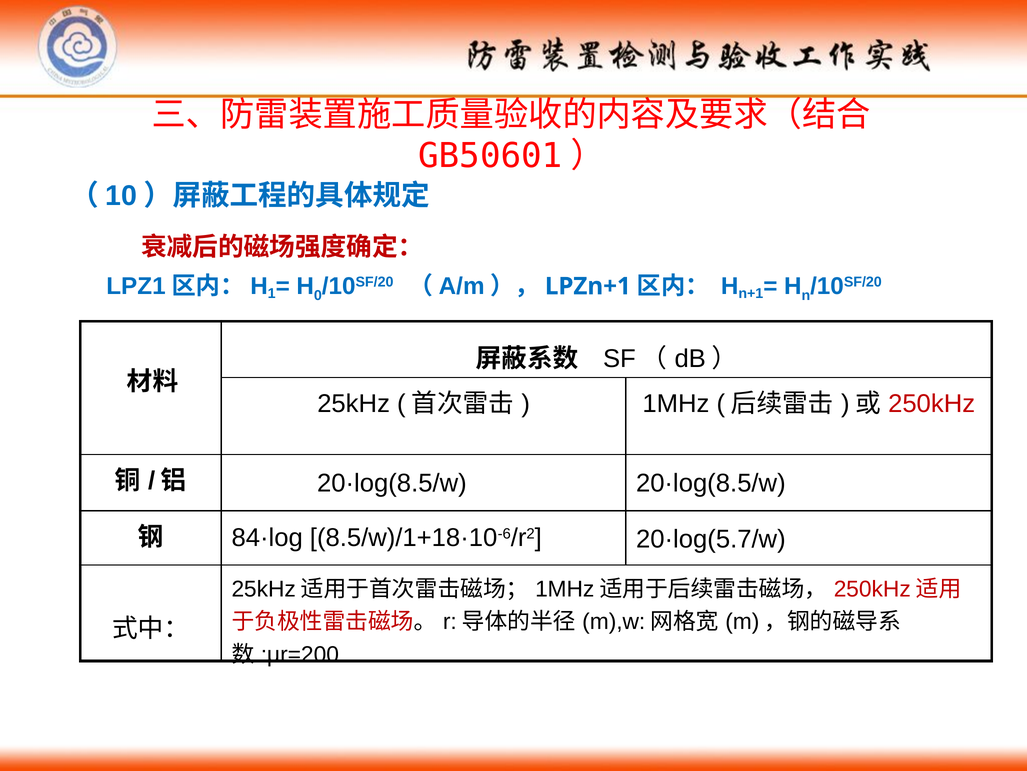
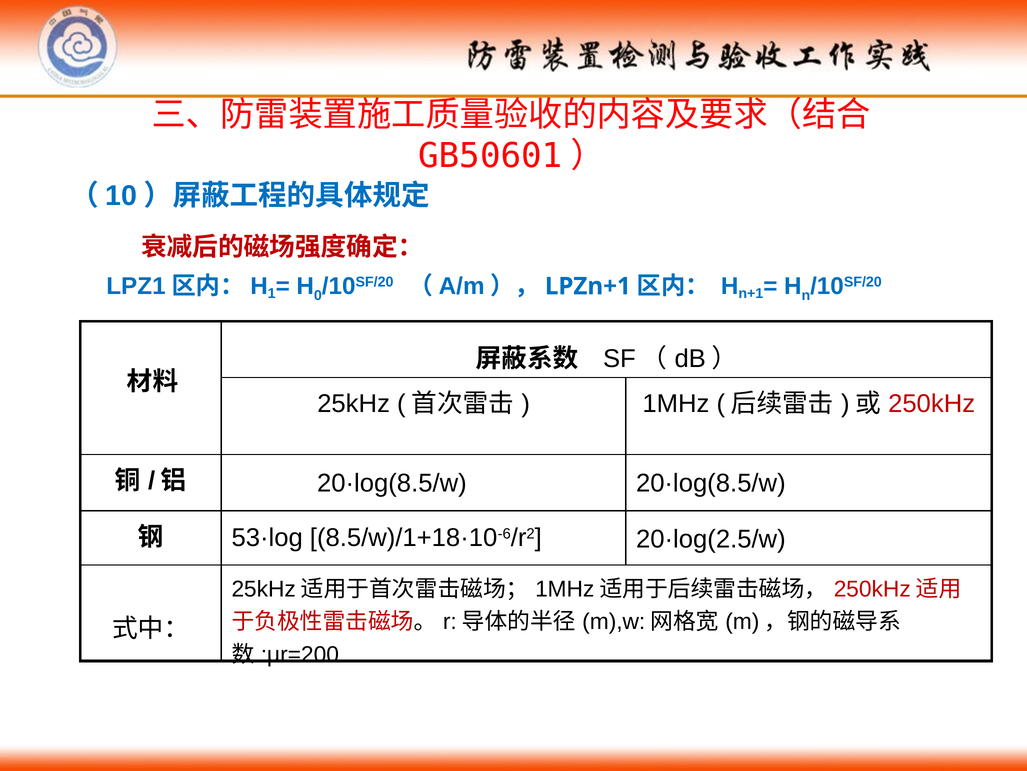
84·log: 84·log -> 53·log
20·log(5.7/w: 20·log(5.7/w -> 20·log(2.5/w
